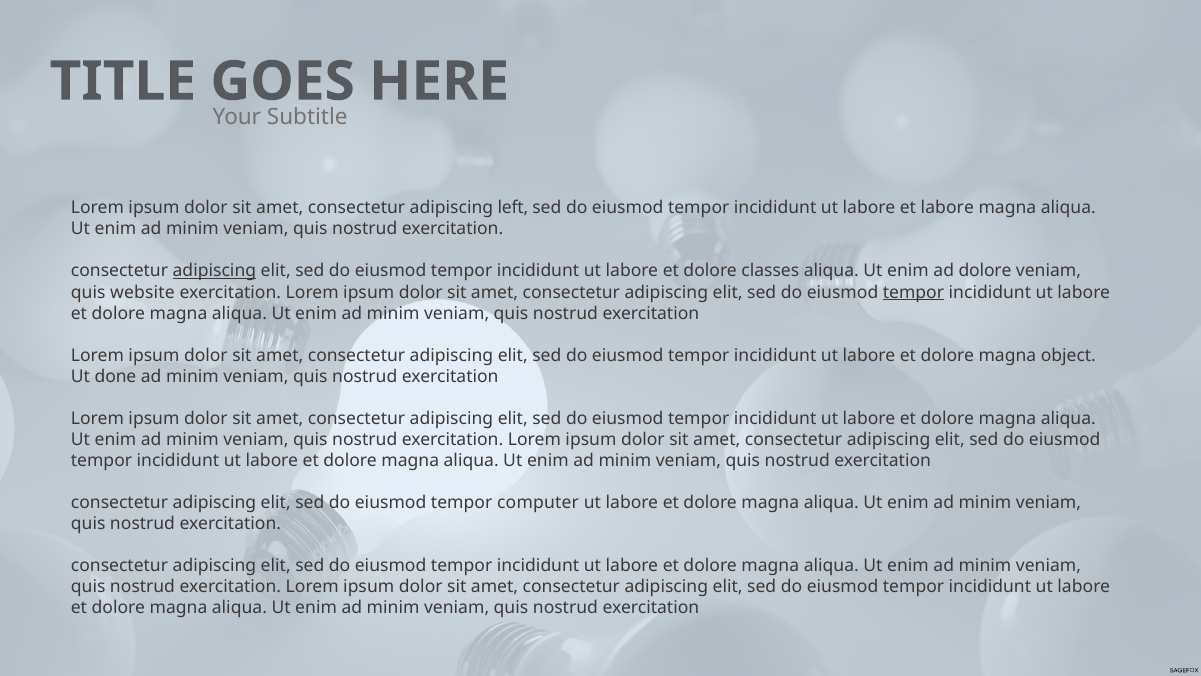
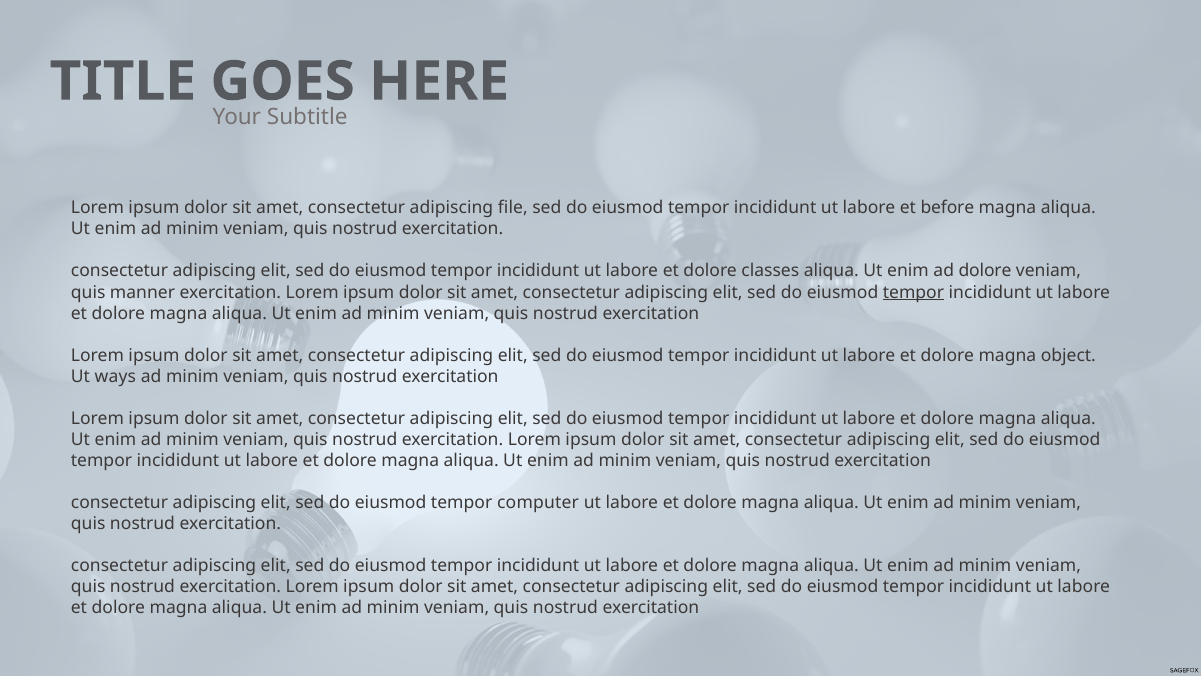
left: left -> file
et labore: labore -> before
adipiscing at (214, 271) underline: present -> none
website: website -> manner
done: done -> ways
